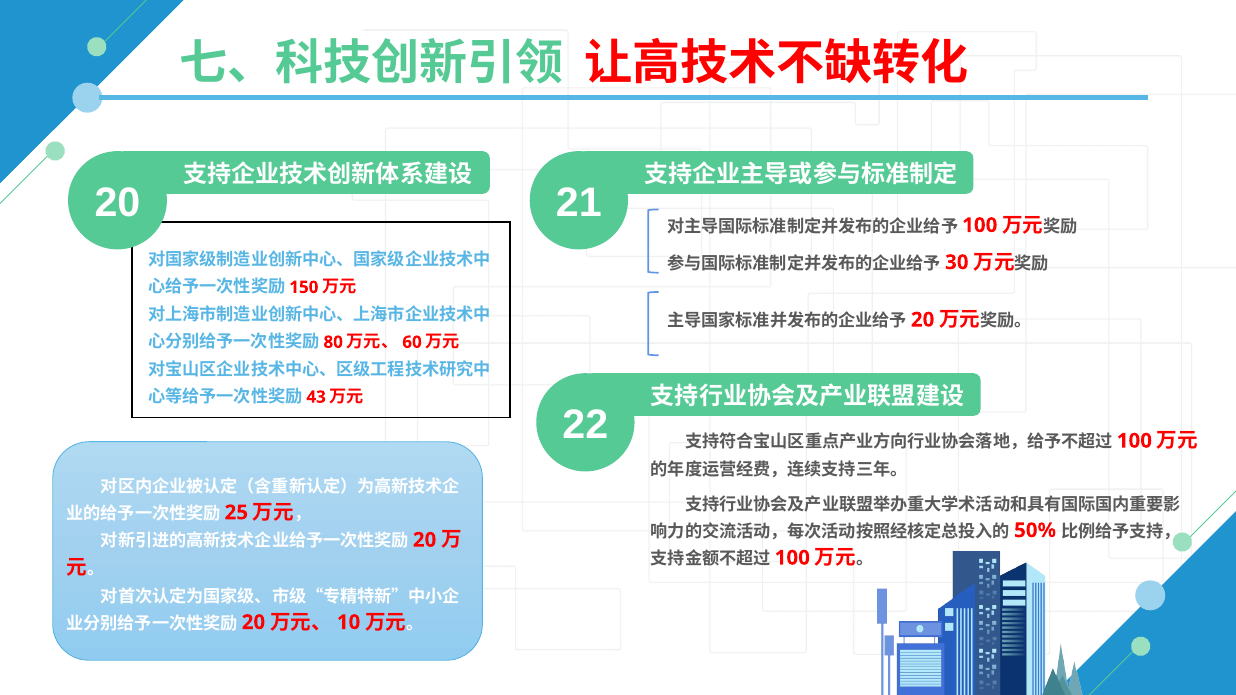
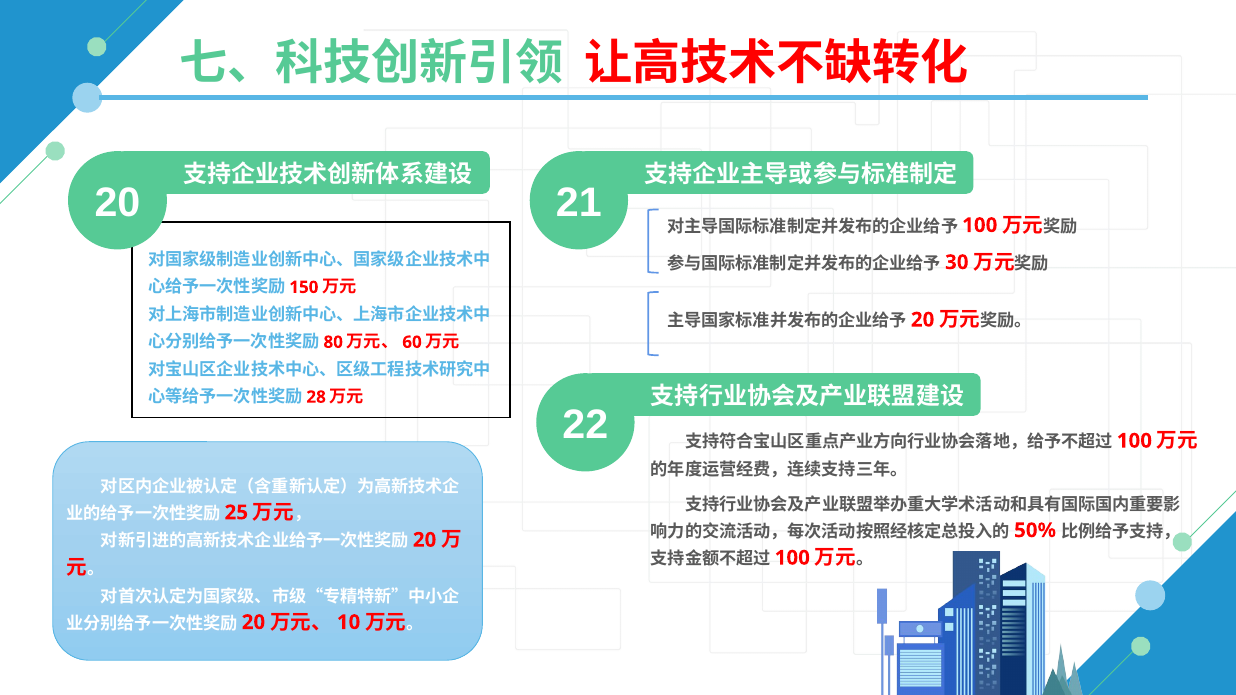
43: 43 -> 28
